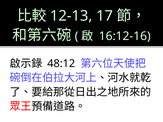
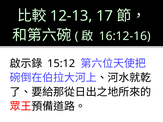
48:12: 48:12 -> 15:12
